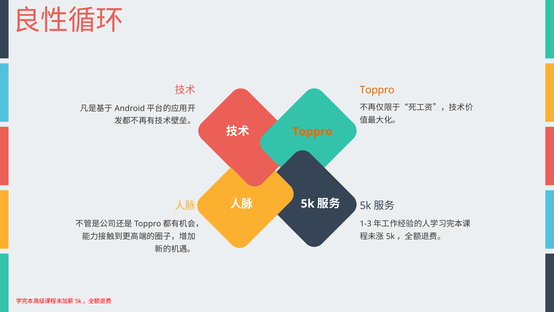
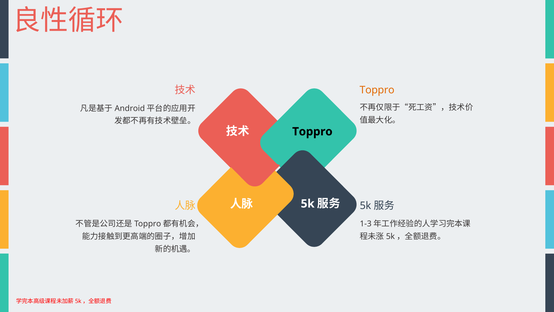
Toppro at (312, 131) colour: orange -> black
